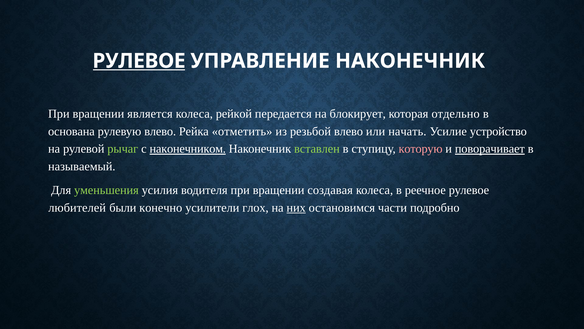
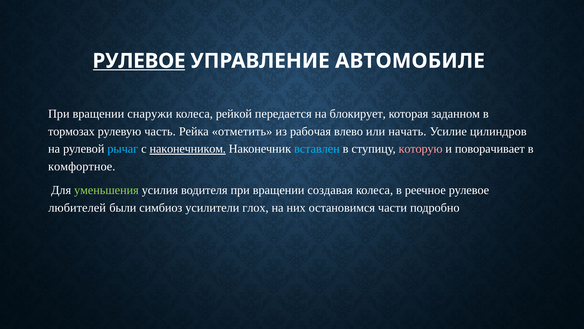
УПРАВЛЕНИЕ НАКОНЕЧНИК: НАКОНЕЧНИК -> АВТОМОБИЛЕ
является: является -> снаружи
отдельно: отдельно -> заданном
основана: основана -> тормозах
рулевую влево: влево -> часть
резьбой: резьбой -> рабочая
устройство: устройство -> цилиндров
рычаг colour: light green -> light blue
вставлен colour: light green -> light blue
поворачивает underline: present -> none
называемый: называемый -> комфортное
конечно: конечно -> симбиоз
них underline: present -> none
